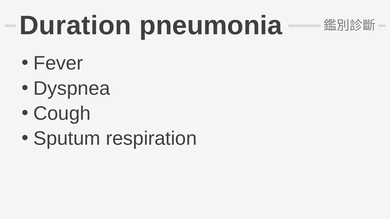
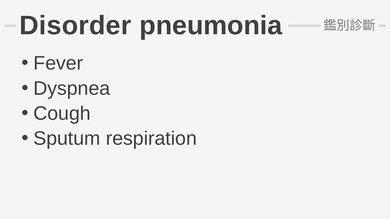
Duration: Duration -> Disorder
